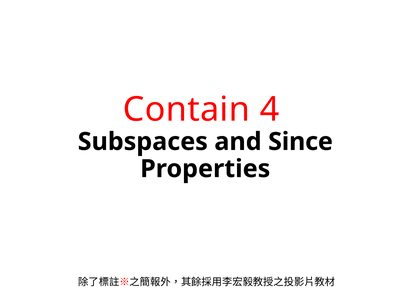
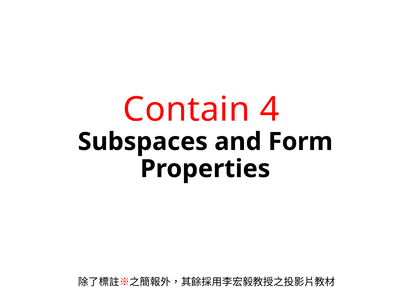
Since: Since -> Form
